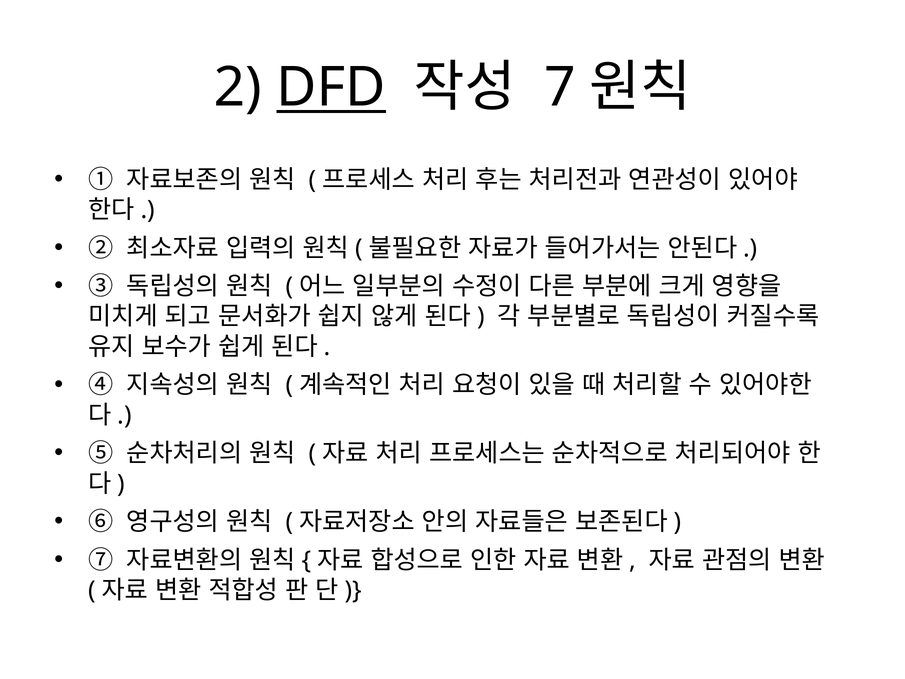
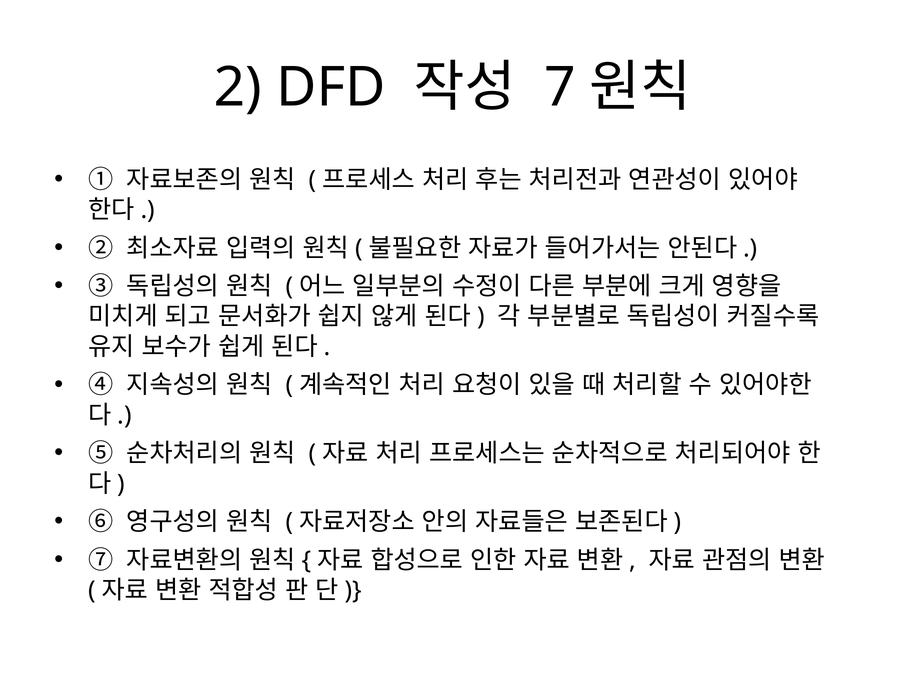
DFD underline: present -> none
